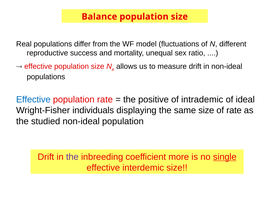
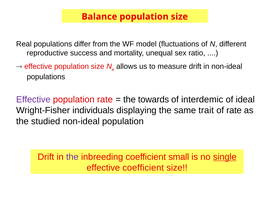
Effective at (33, 99) colour: blue -> purple
positive: positive -> towards
intrademic: intrademic -> interdemic
same size: size -> trait
more: more -> small
effective interdemic: interdemic -> coefficient
